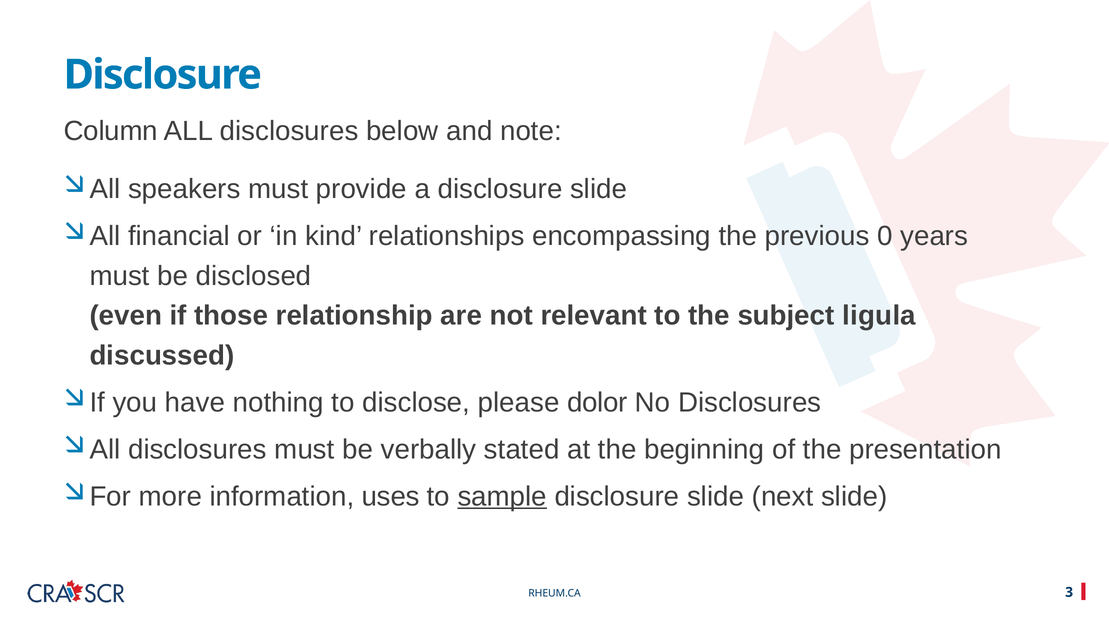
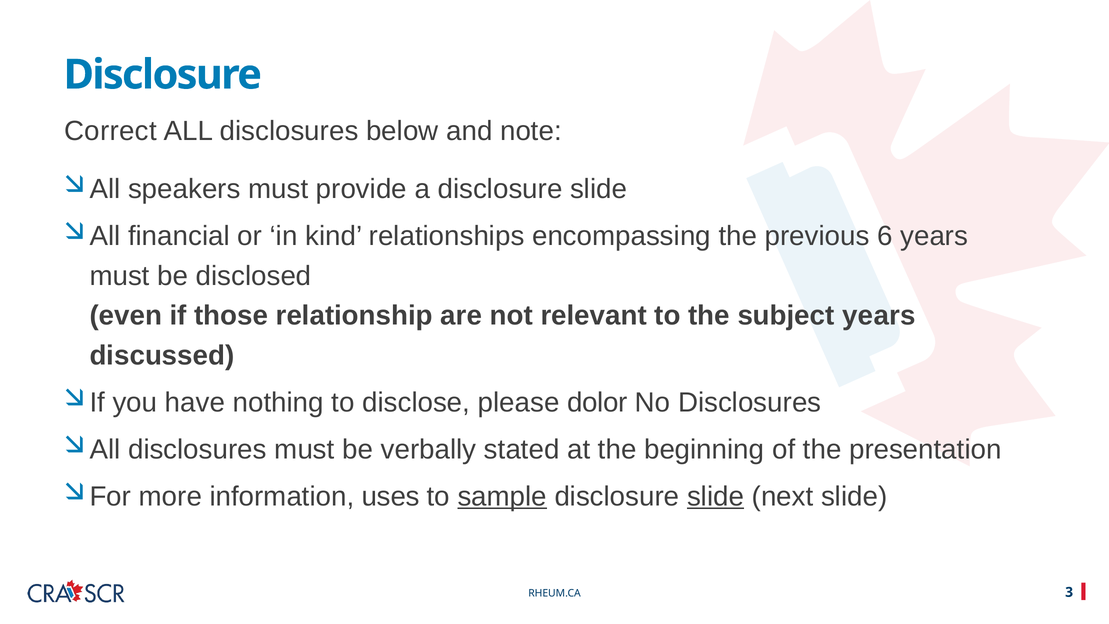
Column: Column -> Correct
0: 0 -> 6
subject ligula: ligula -> years
slide at (716, 496) underline: none -> present
